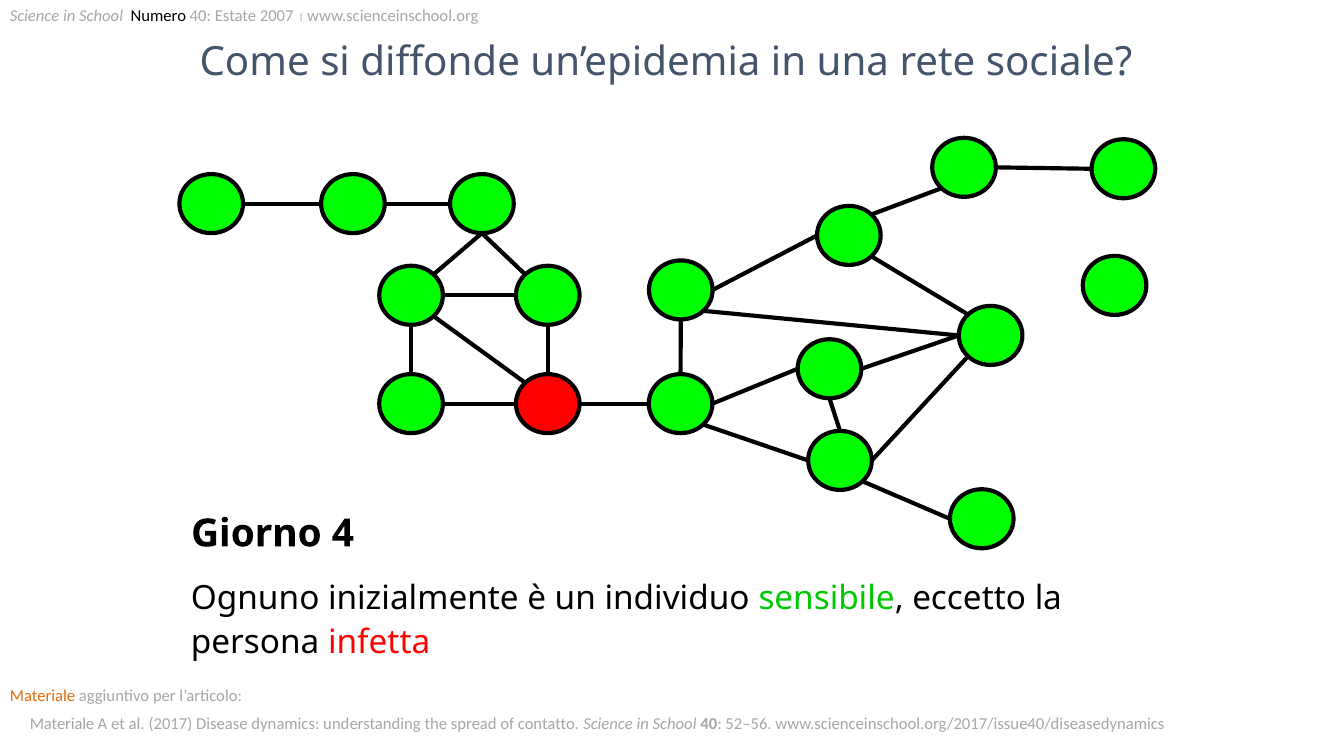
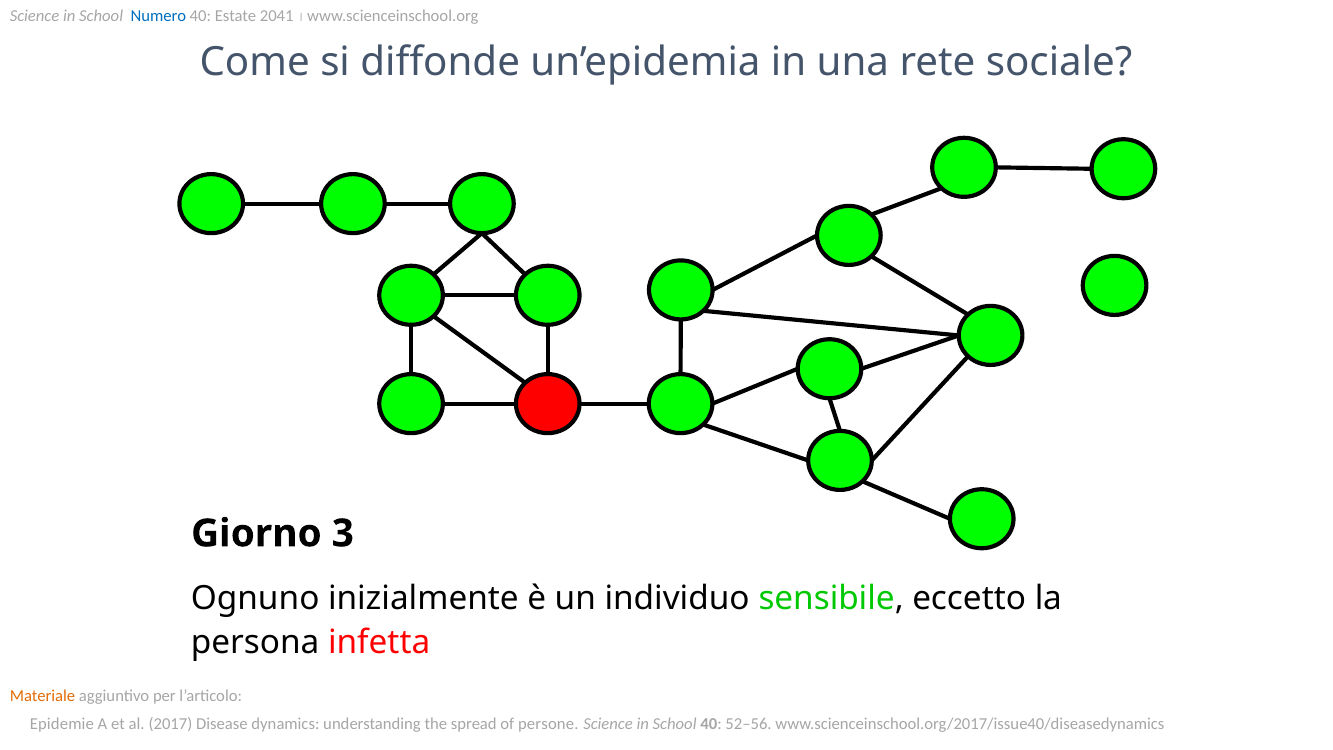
Numero colour: black -> blue
2007: 2007 -> 2041
4: 4 -> 3
Materiale at (62, 724): Materiale -> Epidemie
contatto: contatto -> persone
